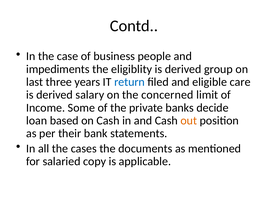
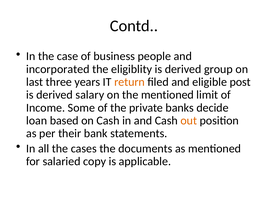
impediments: impediments -> incorporated
return colour: blue -> orange
care: care -> post
the concerned: concerned -> mentioned
